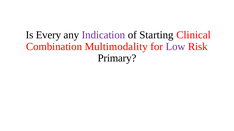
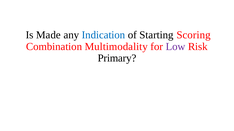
Every: Every -> Made
Indication colour: purple -> blue
Clinical: Clinical -> Scoring
